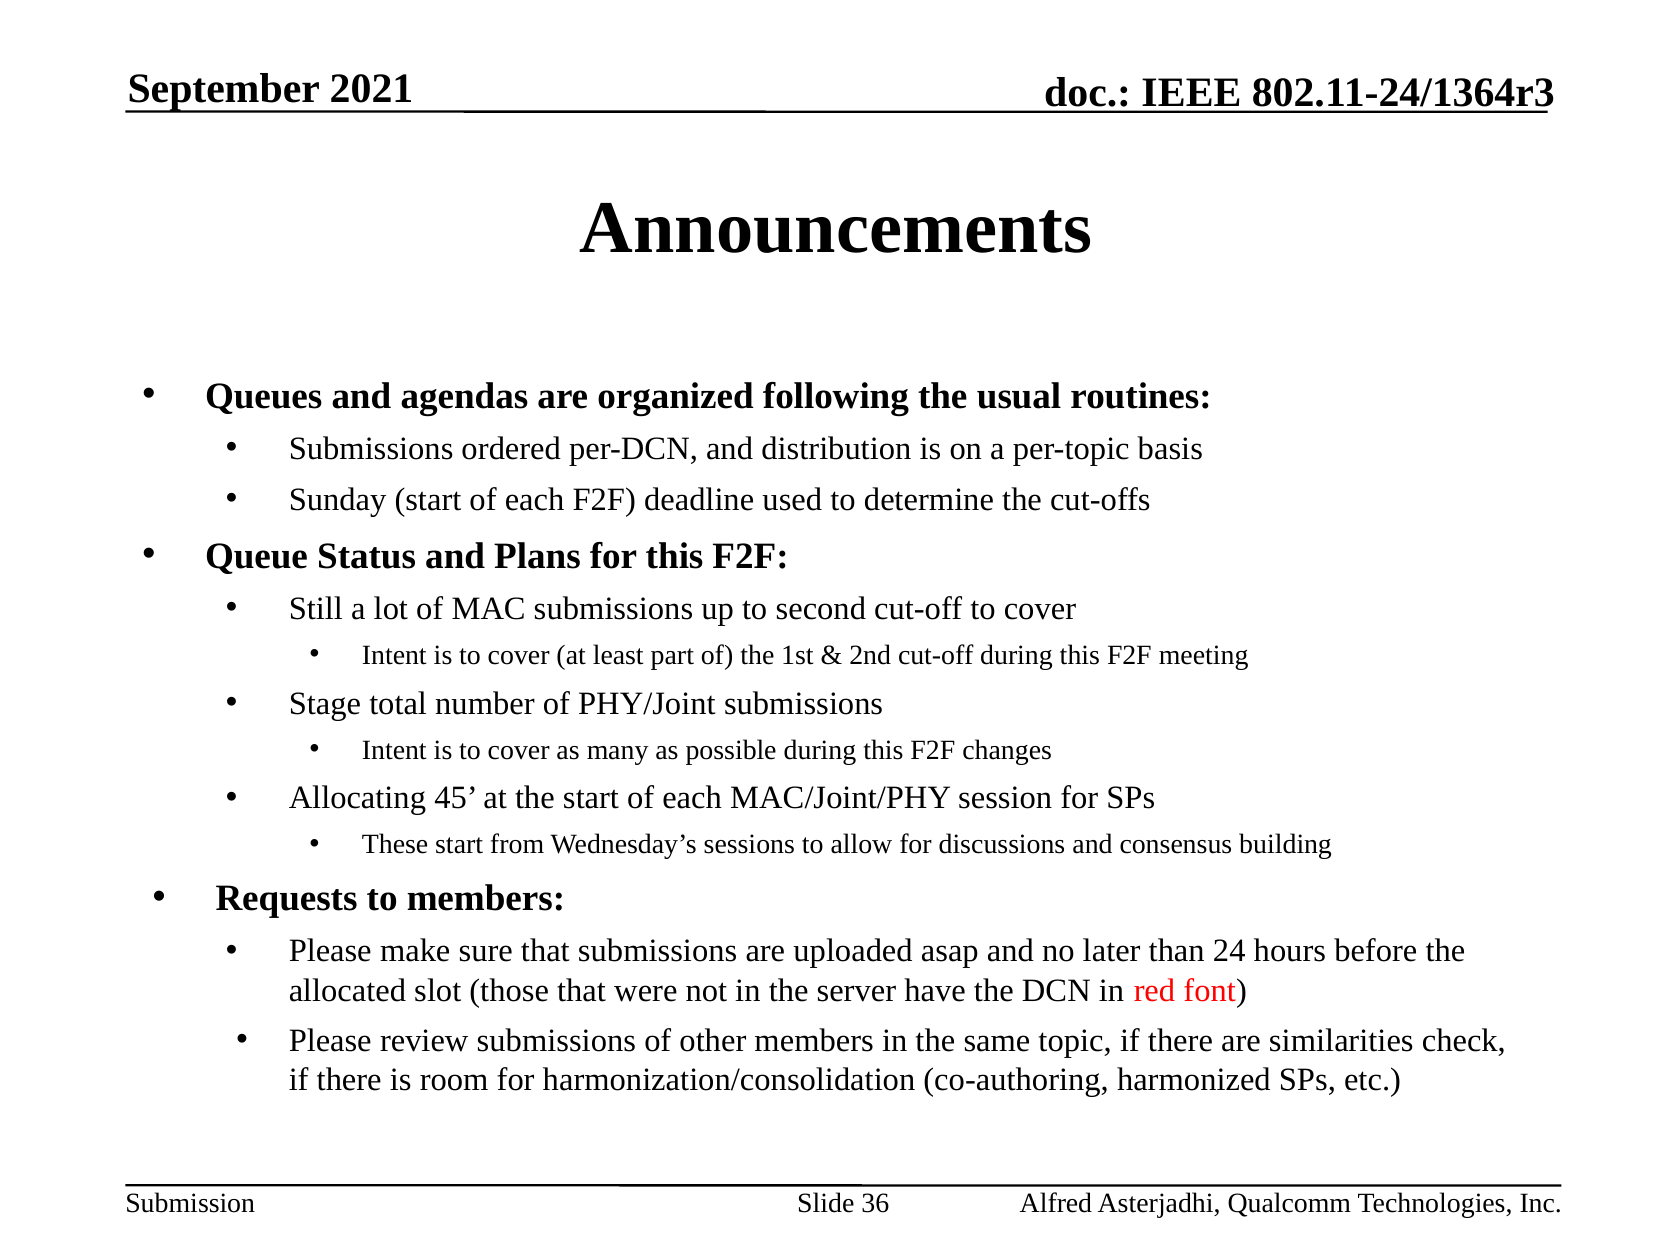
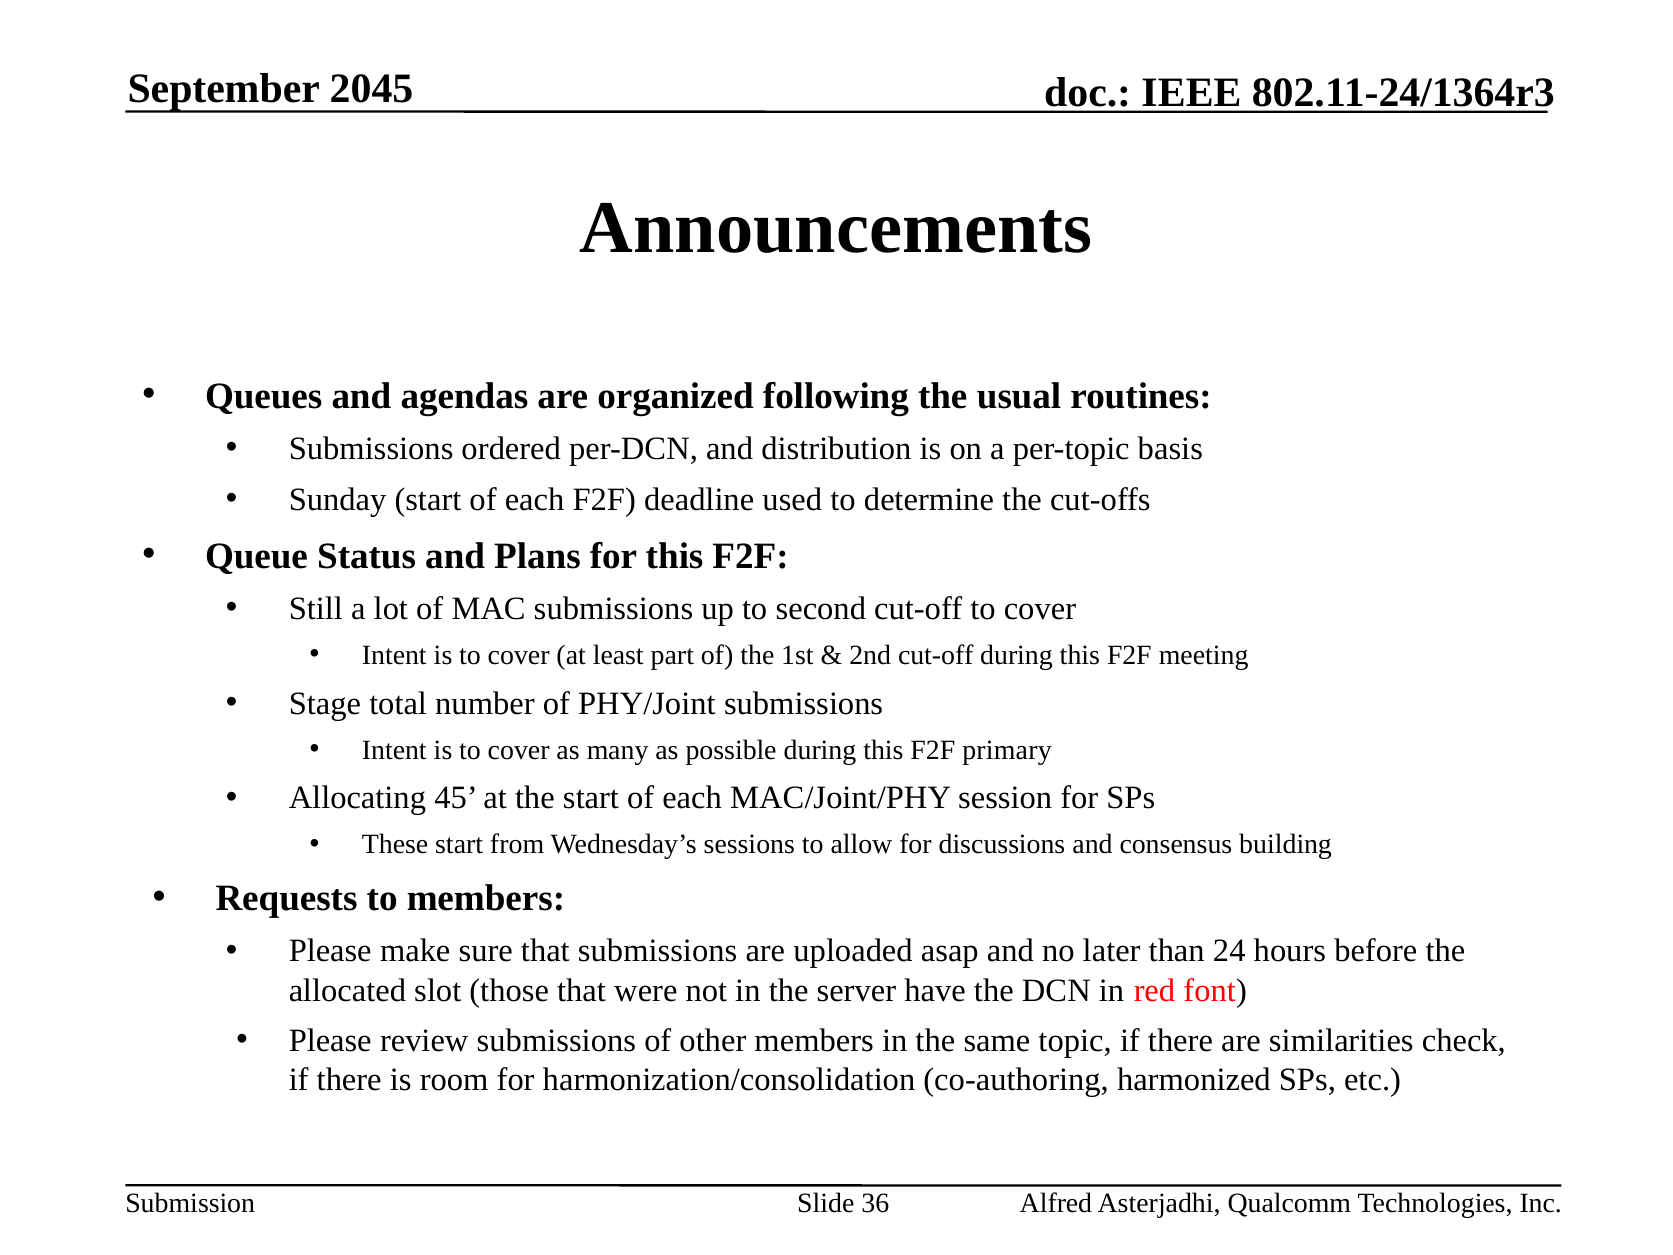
2021: 2021 -> 2045
changes: changes -> primary
